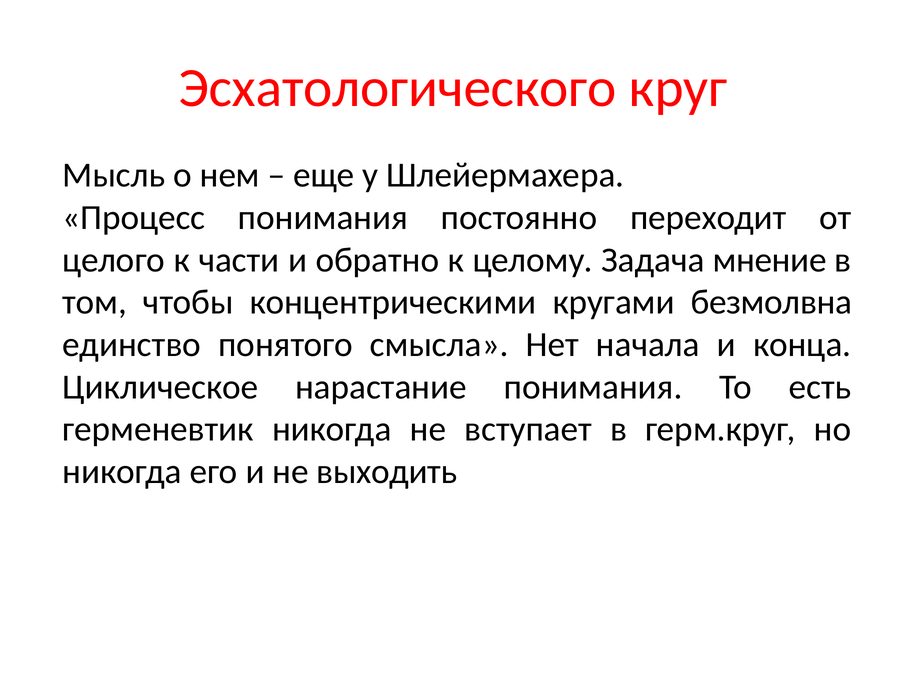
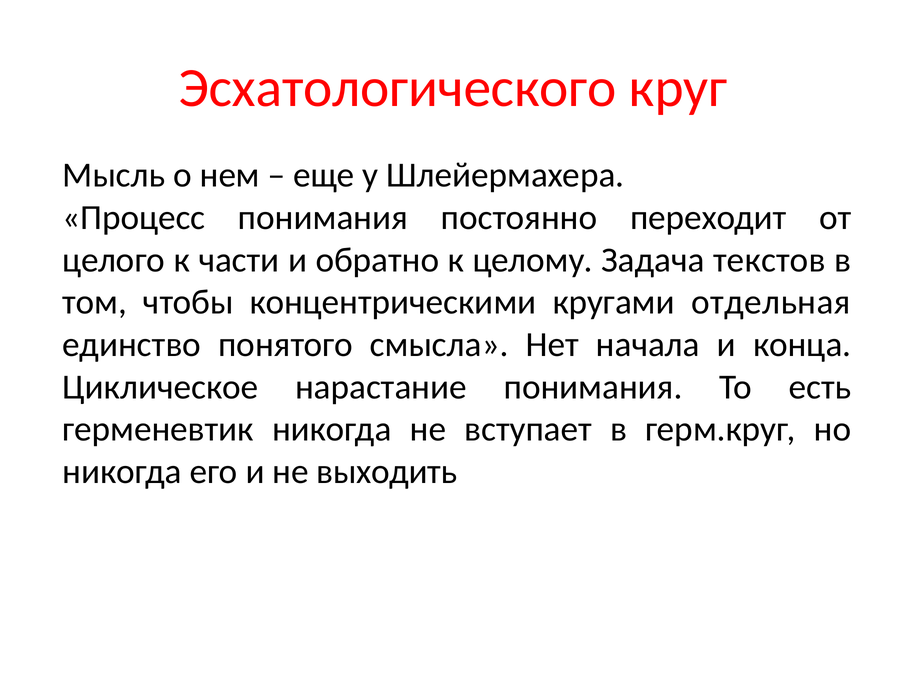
мнение: мнение -> текстов
безмолвна: безмолвна -> отдельная
